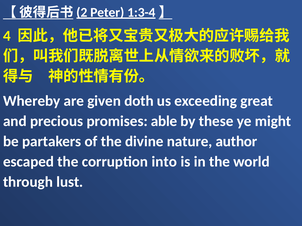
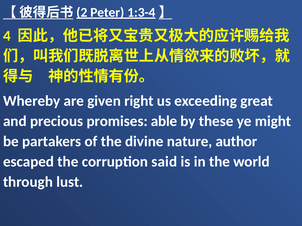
doth: doth -> right
into: into -> said
